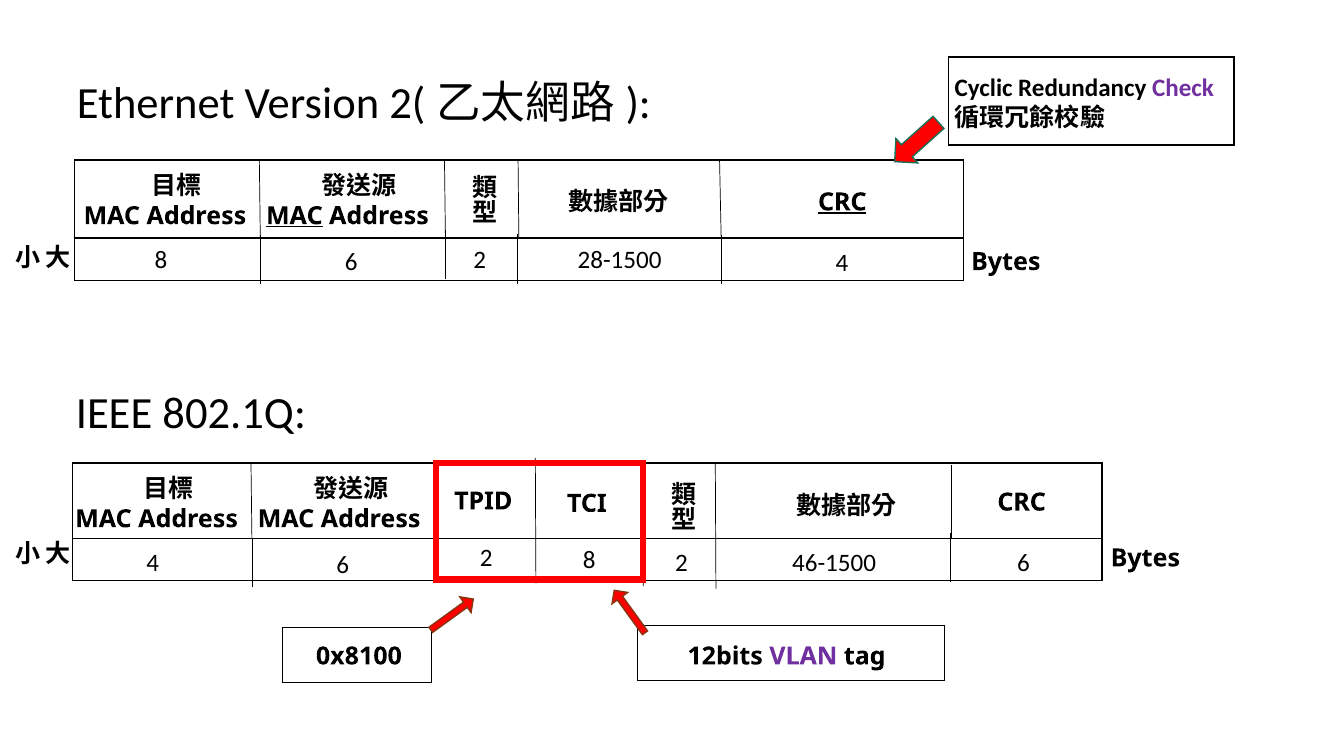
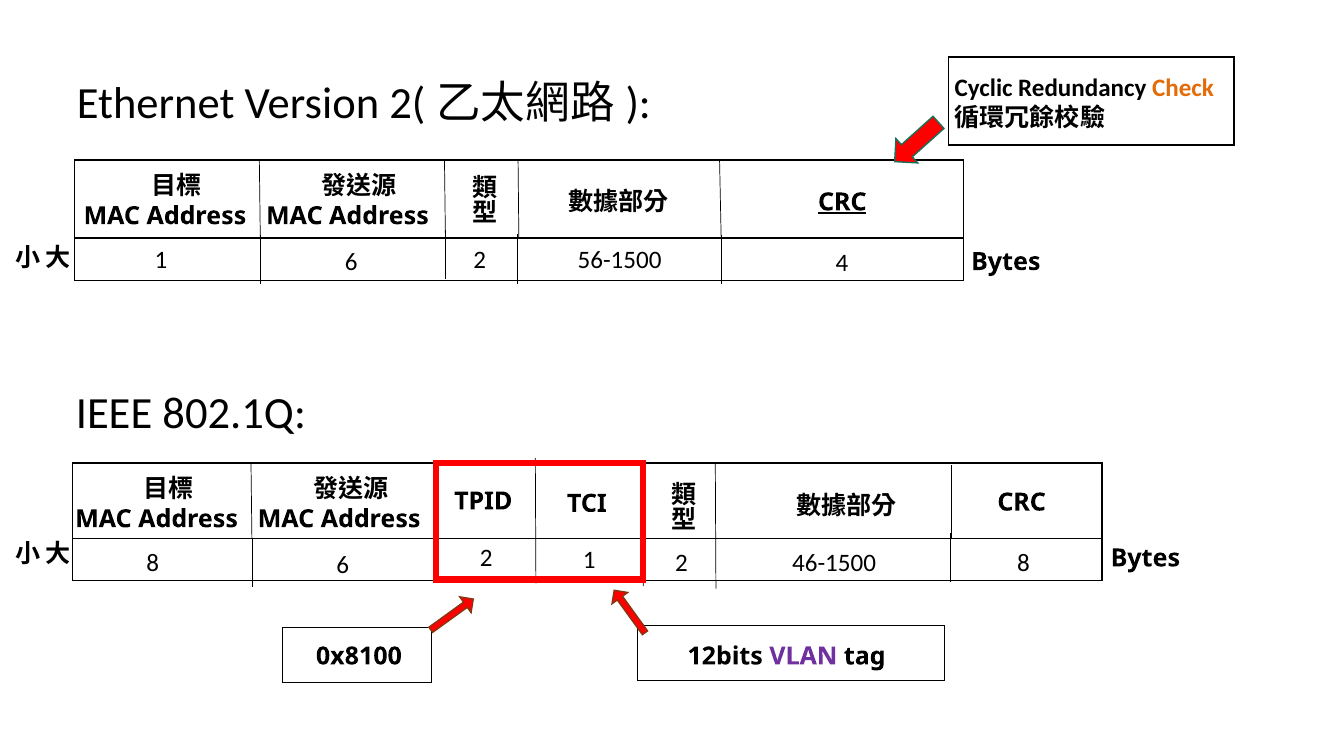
Check colour: purple -> orange
MAC at (294, 216) underline: present -> none
8 at (161, 261): 8 -> 1
28-1500: 28-1500 -> 56-1500
4 at (153, 564): 4 -> 8
6 6: 6 -> 8
2 8: 8 -> 1
